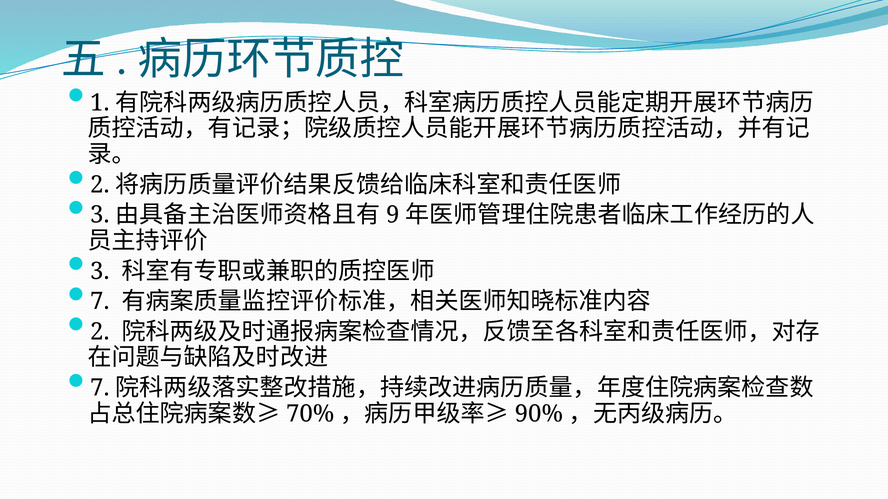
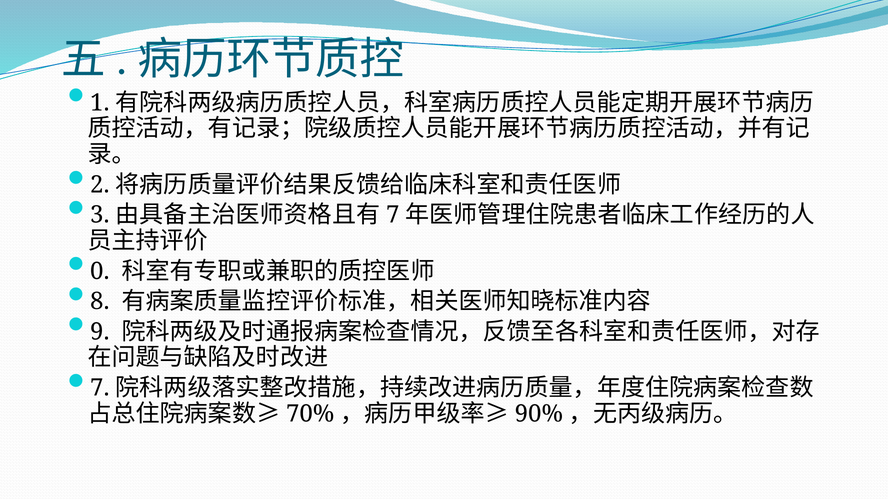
9 at (393, 215): 9 -> 7
3 at (100, 271): 3 -> 0
7 at (100, 302): 7 -> 8
2 at (100, 332): 2 -> 9
